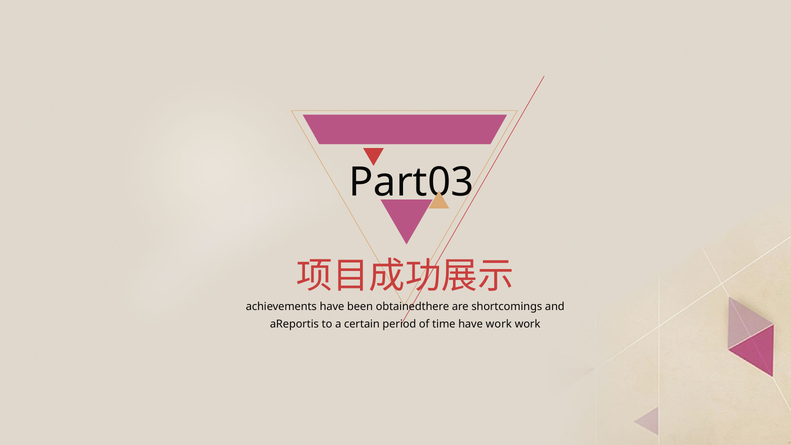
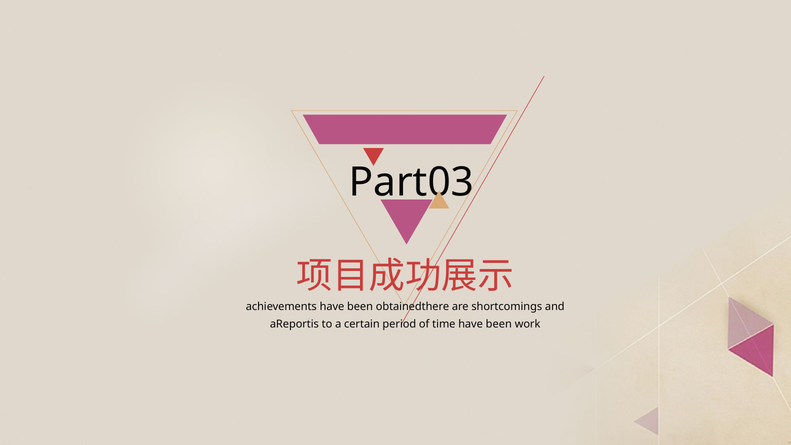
time have work: work -> been
